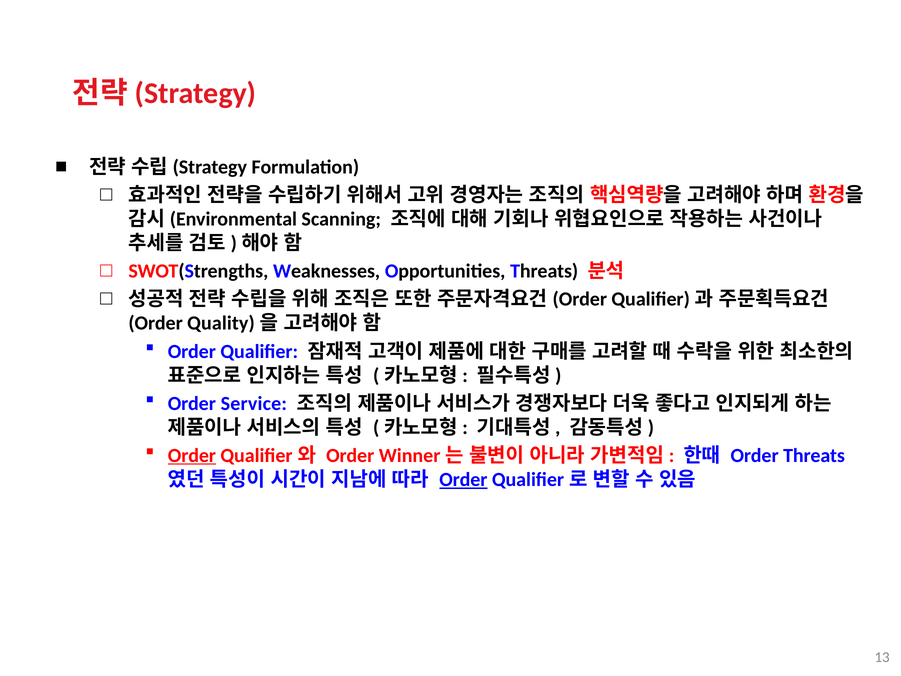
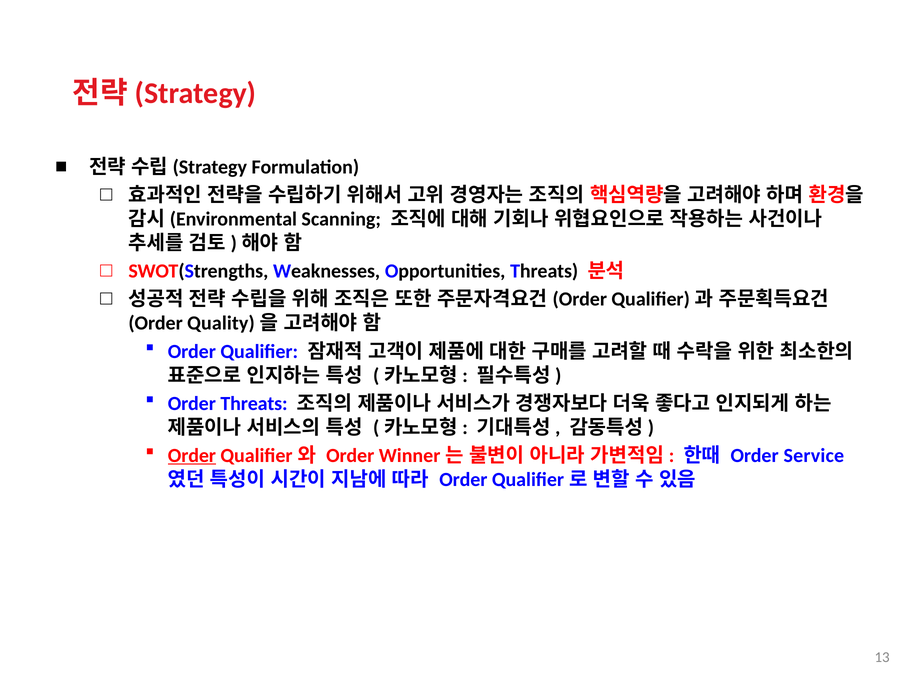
Order Service: Service -> Threats
Order Threats: Threats -> Service
Order at (463, 479) underline: present -> none
